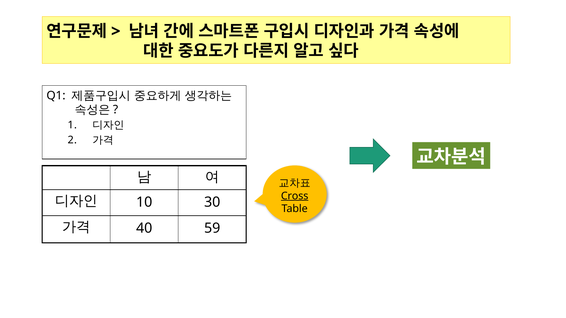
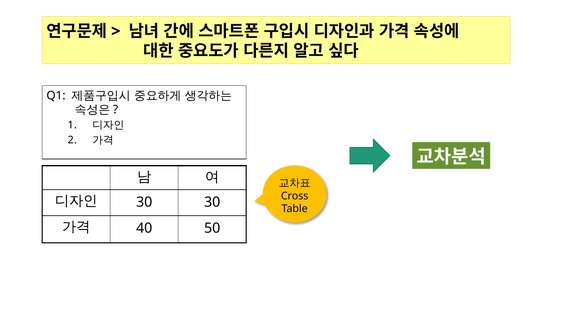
Cross underline: present -> none
10 at (144, 202): 10 -> 30
59: 59 -> 50
